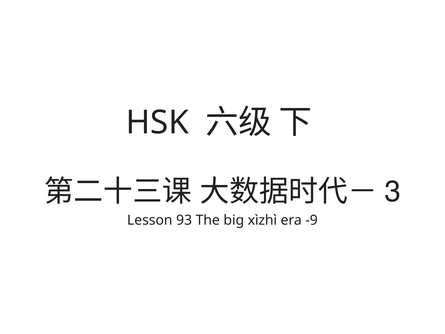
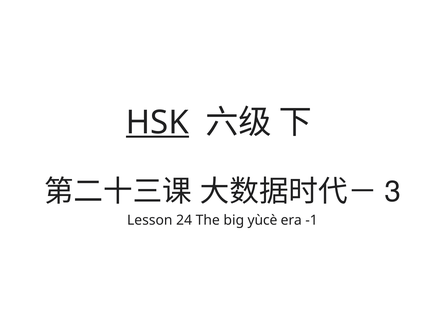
HSK underline: none -> present
93: 93 -> 24
xìzhì: xìzhì -> yùcè
-9: -9 -> -1
